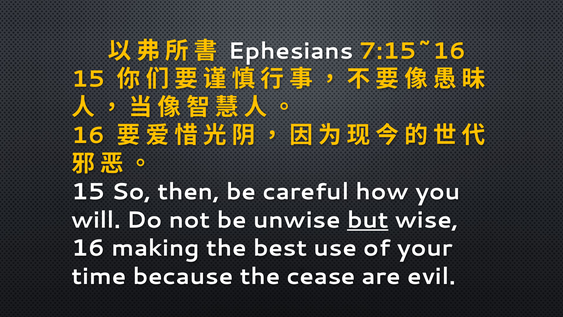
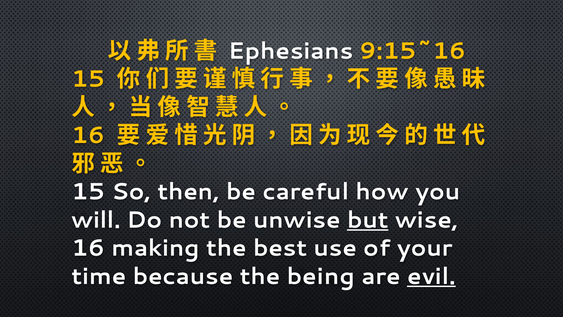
7:15~16: 7:15~16 -> 9:15~16
cease: cease -> being
evil underline: none -> present
